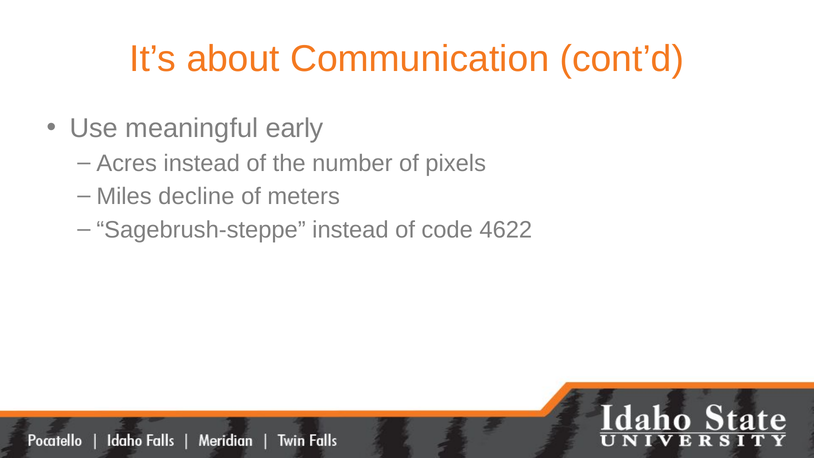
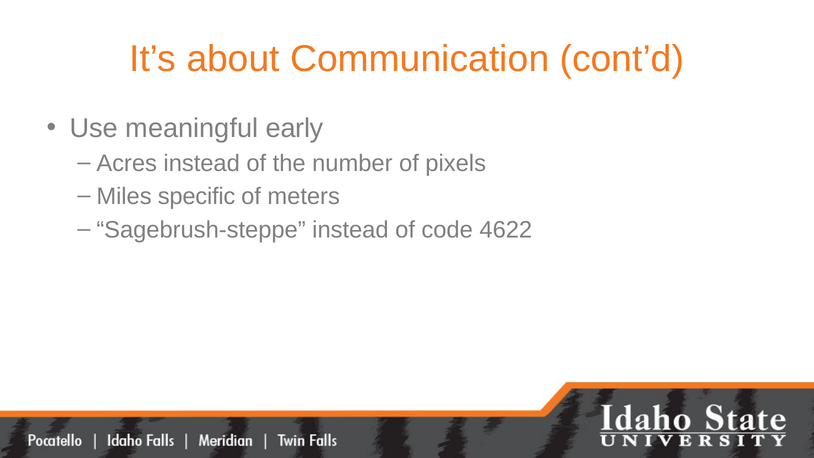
decline: decline -> specific
